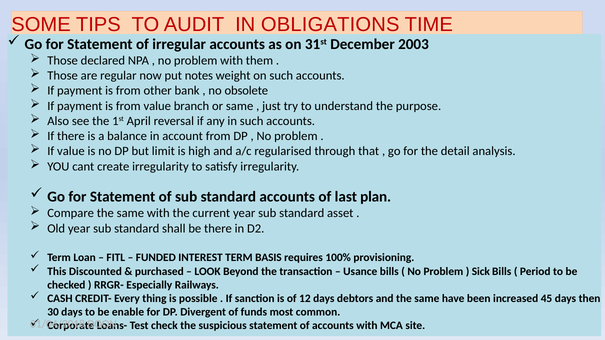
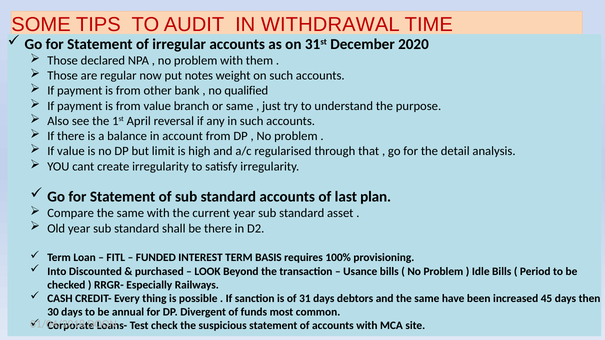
OBLIGATIONS: OBLIGATIONS -> WITHDRAWAL
2003: 2003 -> 2020
obsolete: obsolete -> qualified
This: This -> Into
Sick: Sick -> Idle
12: 12 -> 31
enable: enable -> annual
